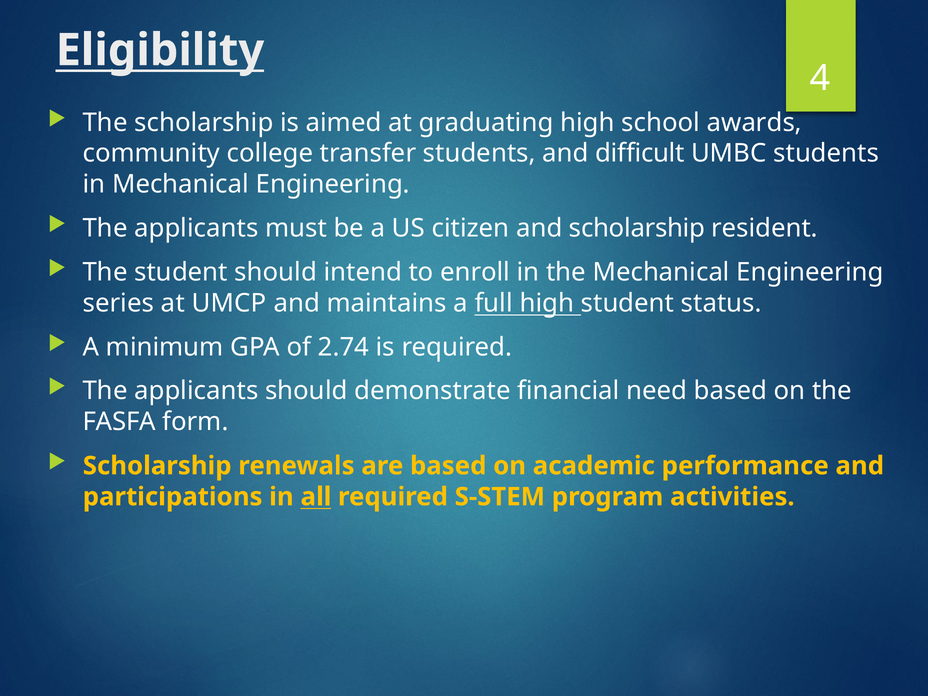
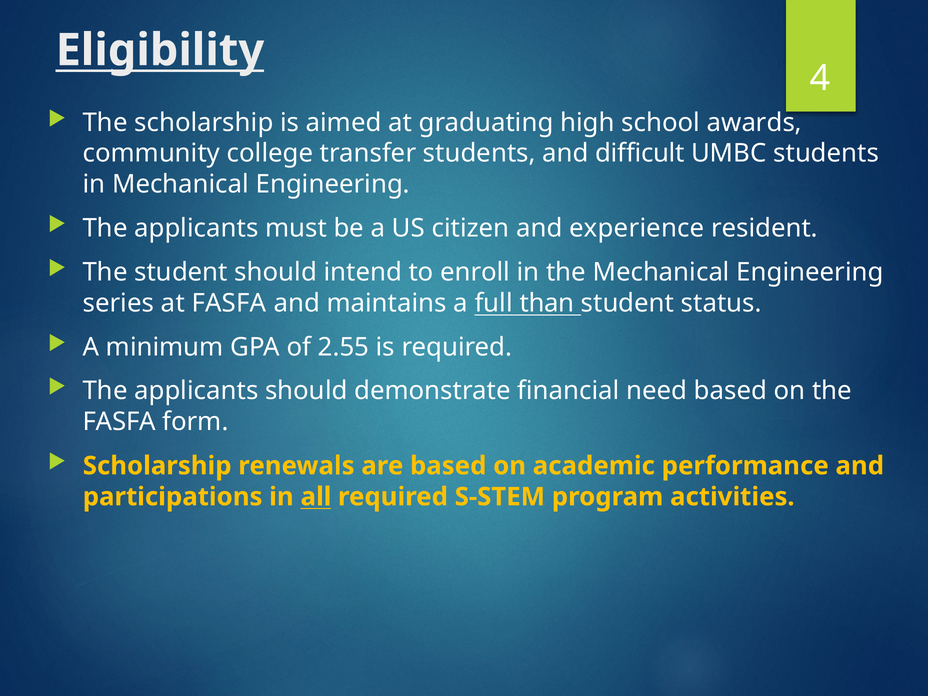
and scholarship: scholarship -> experience
at UMCP: UMCP -> FASFA
full high: high -> than
2.74: 2.74 -> 2.55
